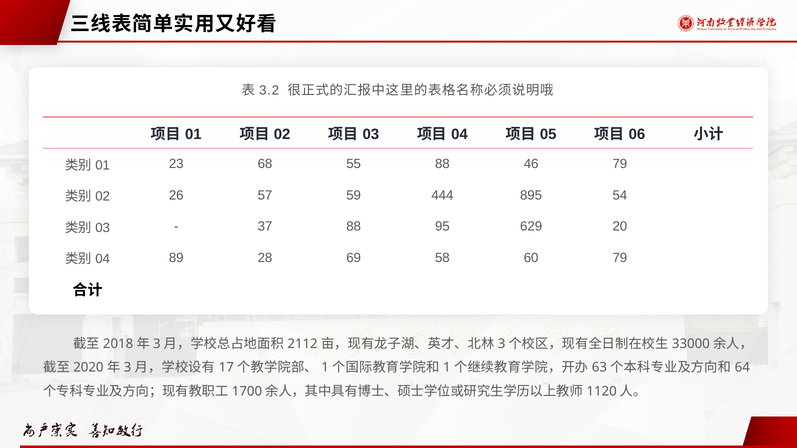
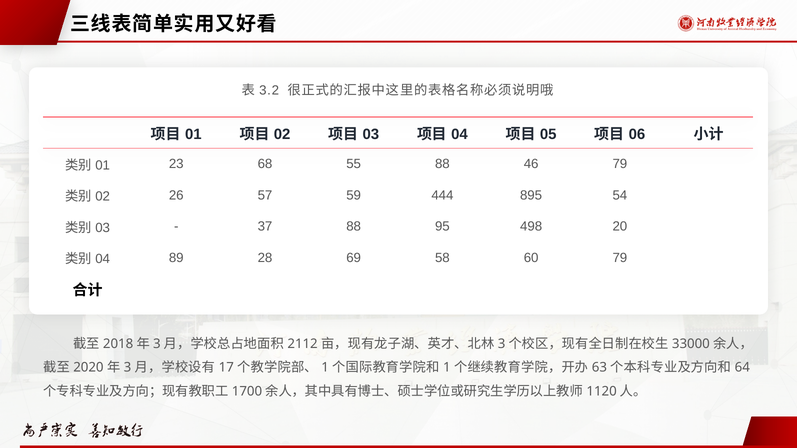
629: 629 -> 498
